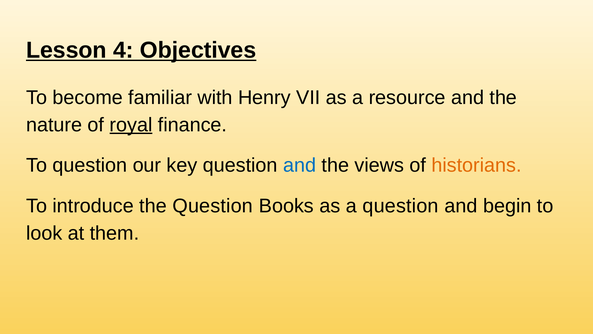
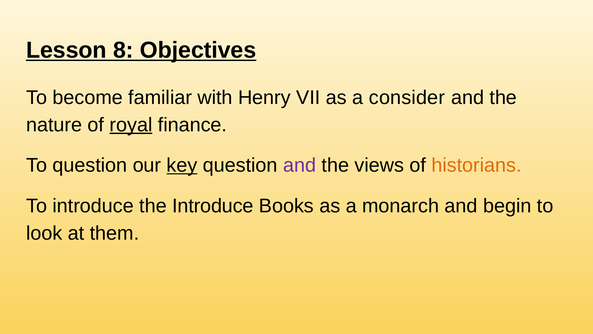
4: 4 -> 8
resource: resource -> consider
key underline: none -> present
and at (300, 165) colour: blue -> purple
the Question: Question -> Introduce
a question: question -> monarch
